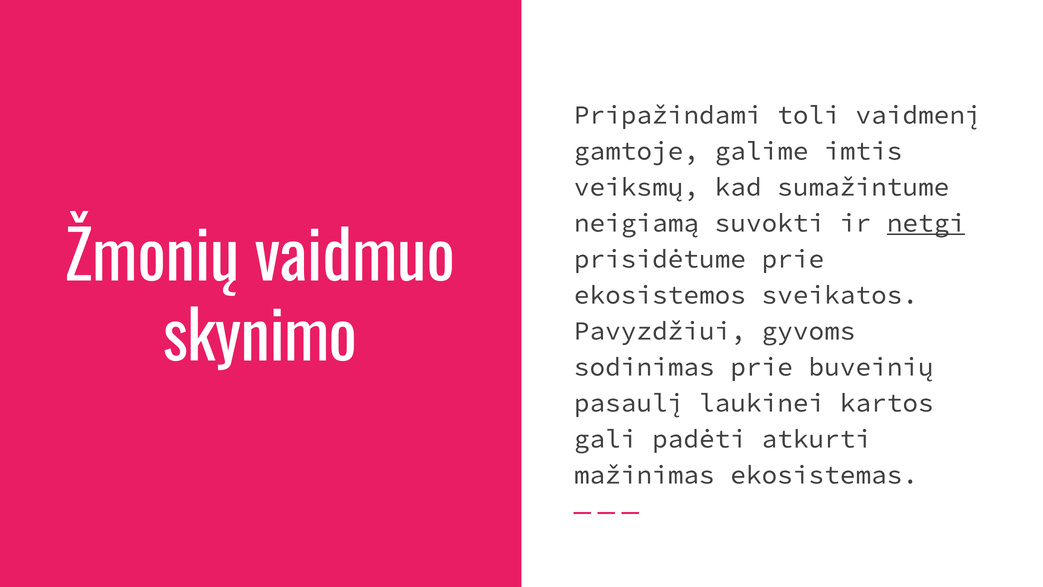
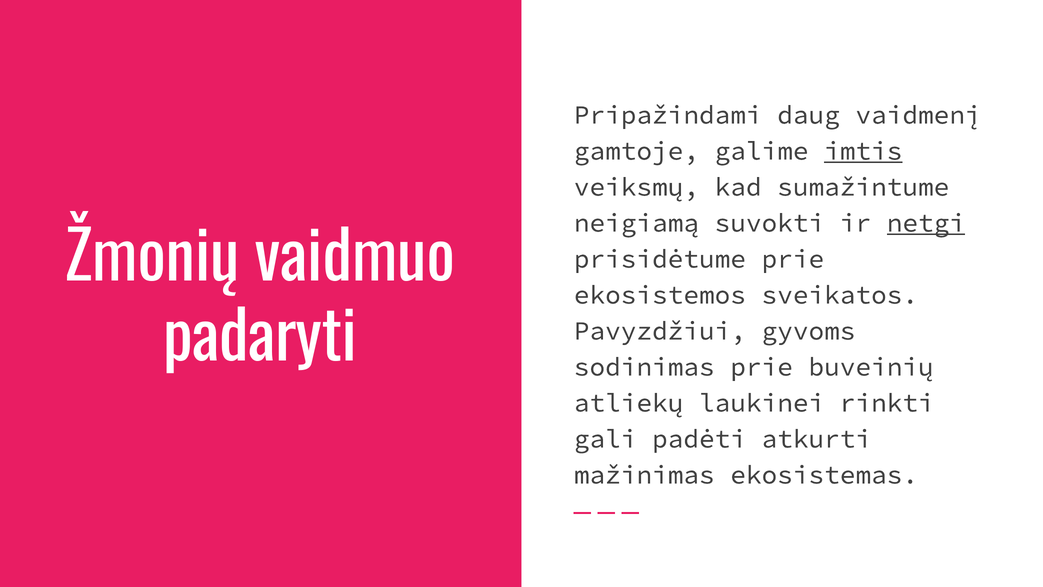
toli: toli -> daug
imtis underline: none -> present
skynimo: skynimo -> padaryti
pasaulį: pasaulį -> atliekų
kartos: kartos -> rinkti
